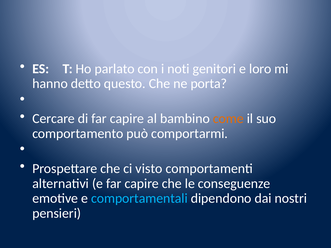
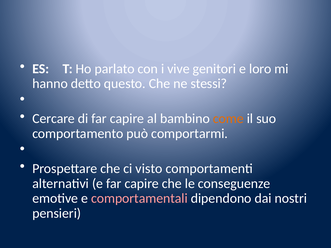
noti: noti -> vive
porta: porta -> stessi
comportamentali colour: light blue -> pink
